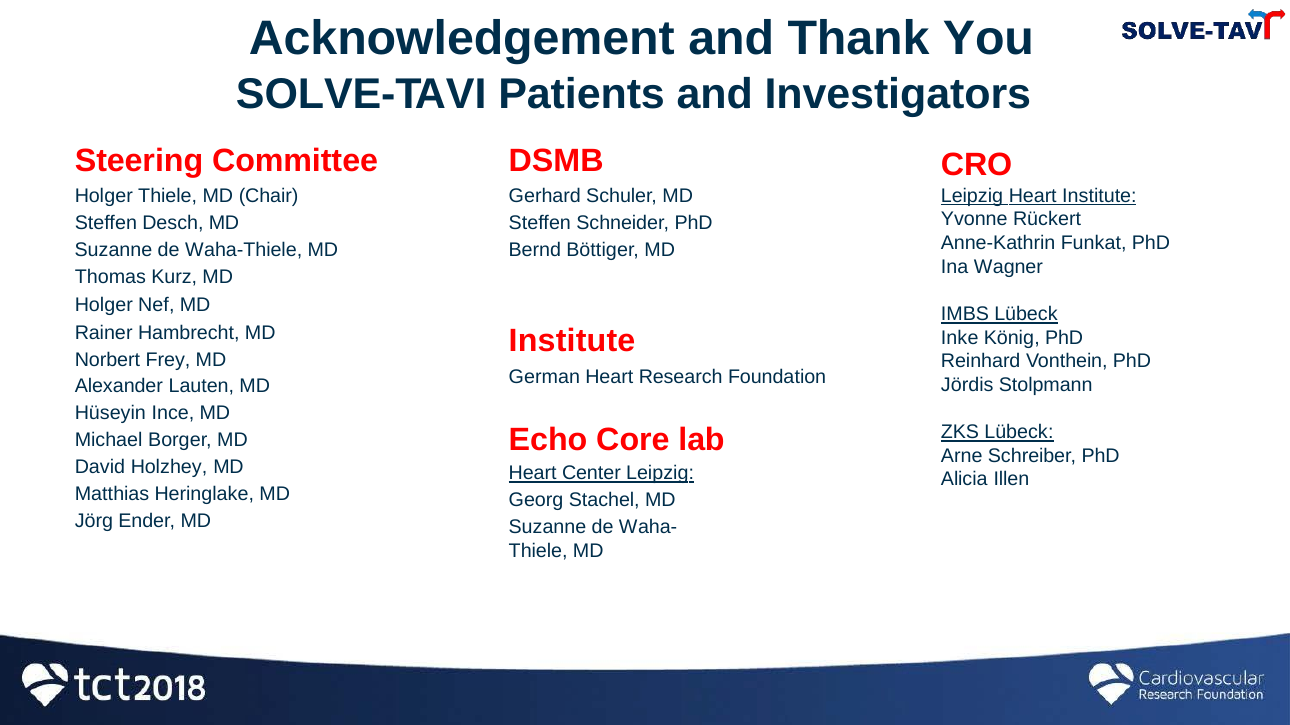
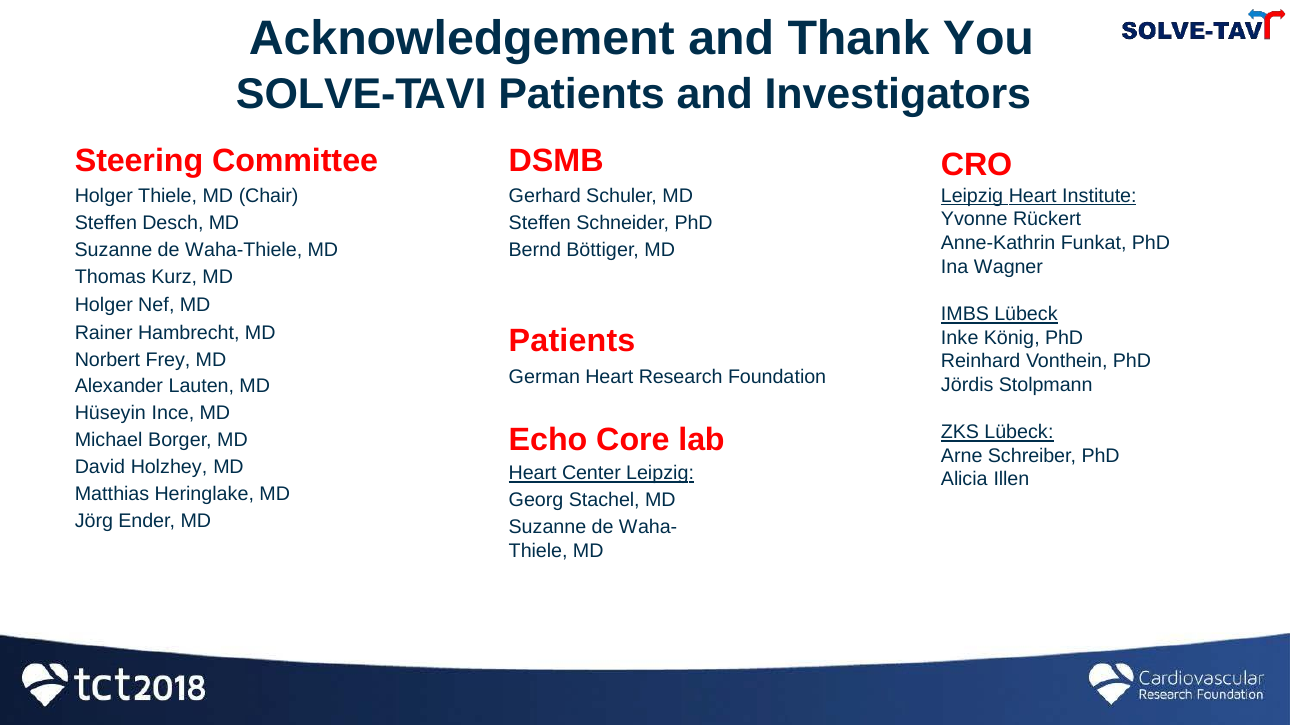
Institute at (572, 342): Institute -> Patients
